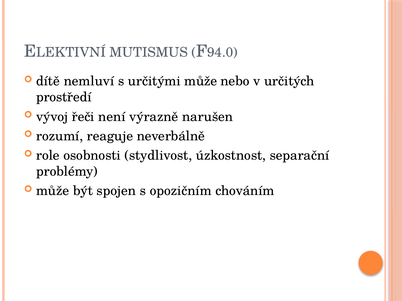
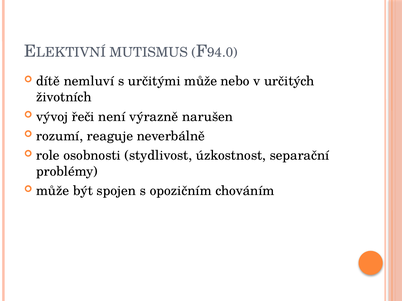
prostředí: prostředí -> životních
